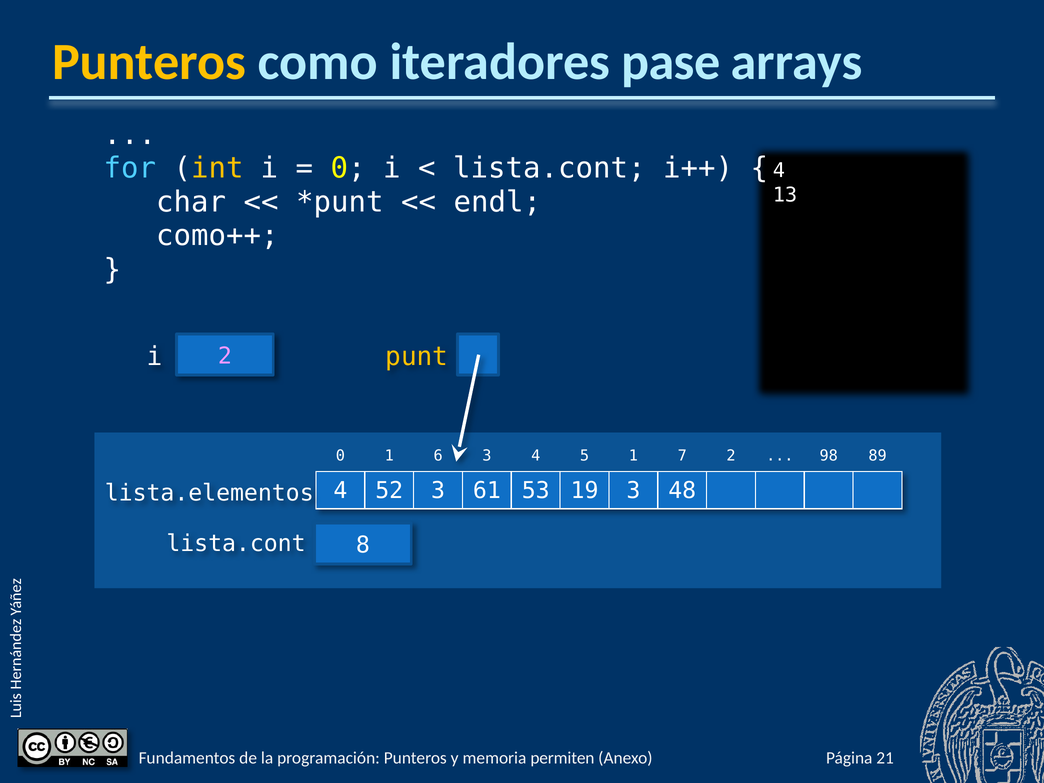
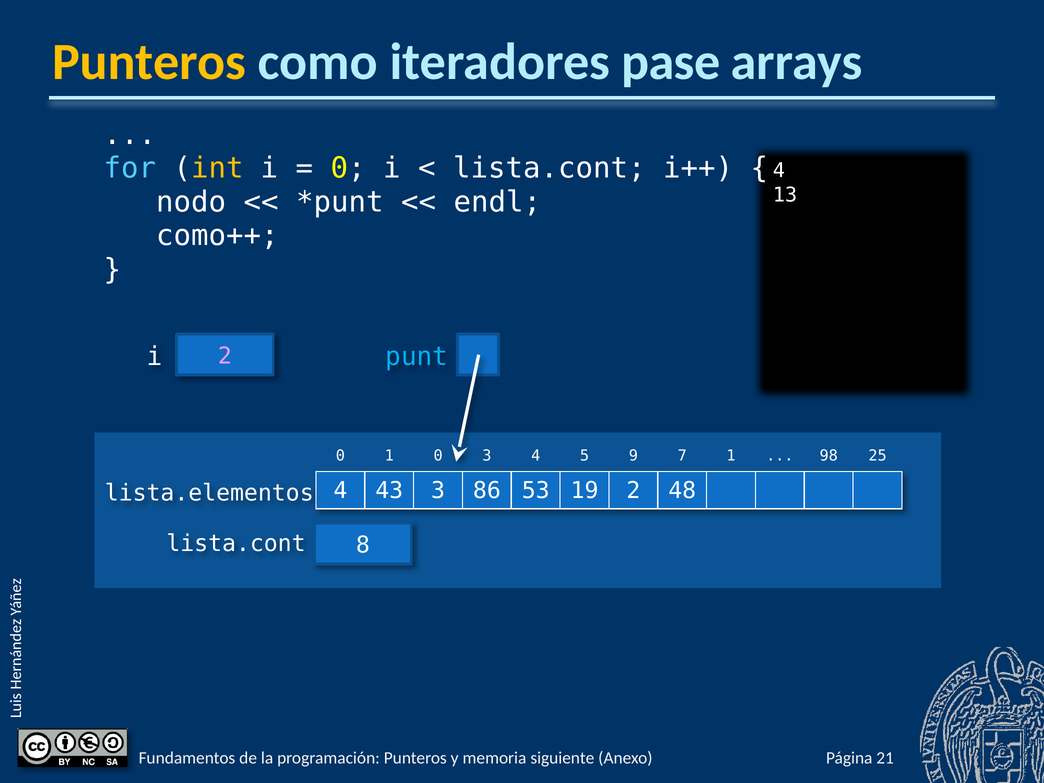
char: char -> nodo
punt colour: yellow -> light blue
1 6: 6 -> 0
5 1: 1 -> 9
7 2: 2 -> 1
89: 89 -> 25
52: 52 -> 43
61: 61 -> 86
19 3: 3 -> 2
permiten: permiten -> siguiente
